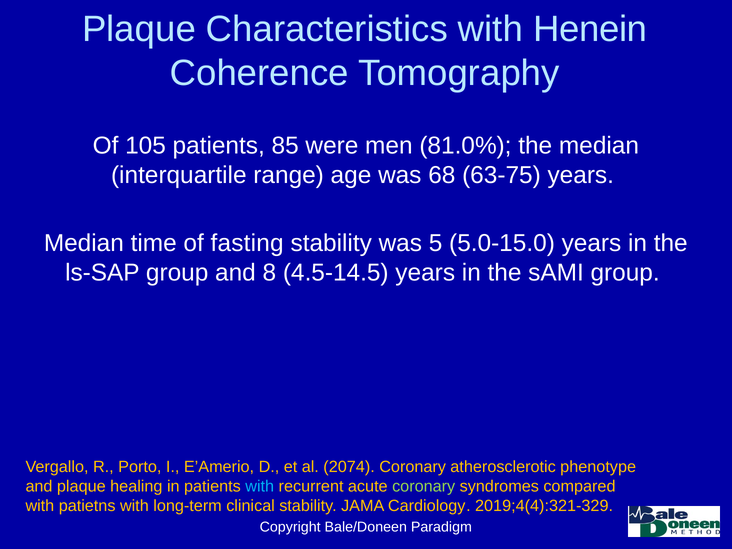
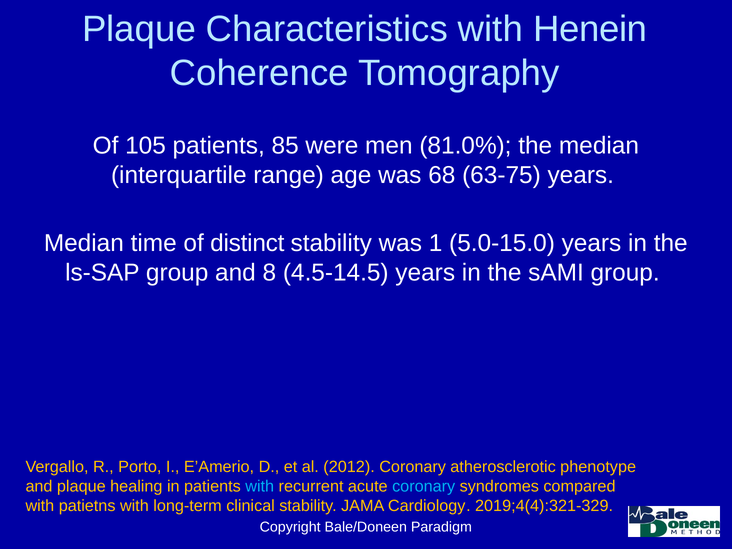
fasting: fasting -> distinct
5: 5 -> 1
2074: 2074 -> 2012
coronary at (424, 486) colour: light green -> light blue
